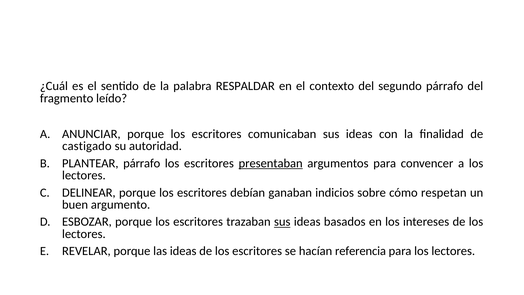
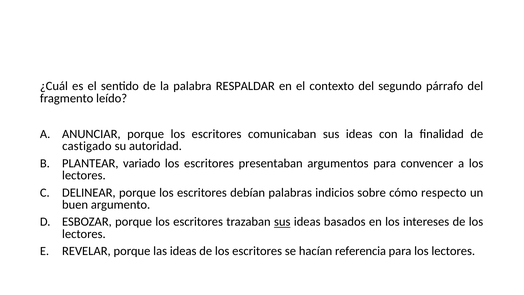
PLANTEAR párrafo: párrafo -> variado
presentaban underline: present -> none
ganaban: ganaban -> palabras
respetan: respetan -> respecto
